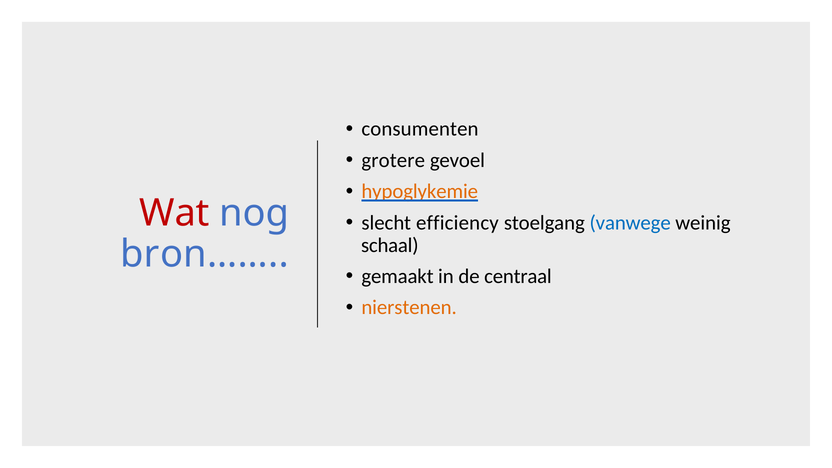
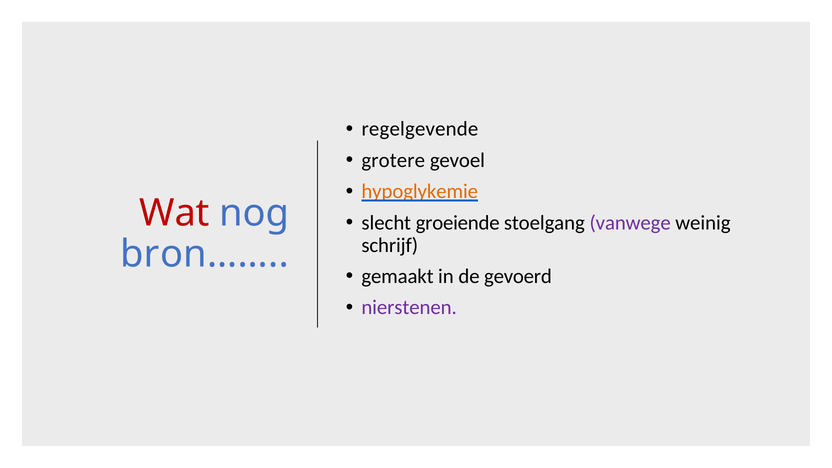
consumenten: consumenten -> regelgevende
efficiency: efficiency -> groeiende
vanwege colour: blue -> purple
schaal: schaal -> schrijf
centraal: centraal -> gevoerd
nierstenen colour: orange -> purple
